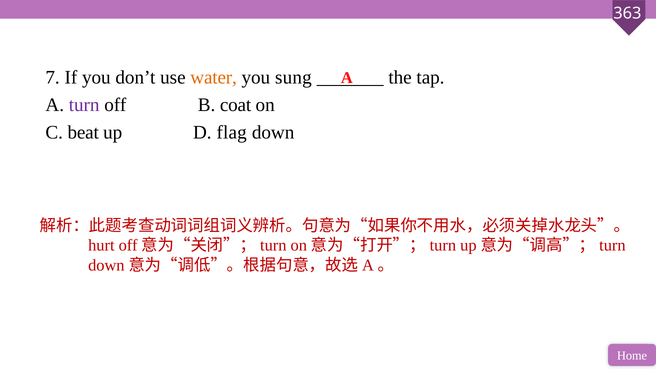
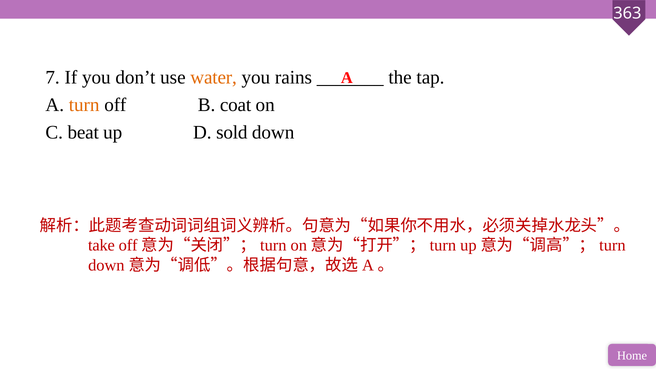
sung: sung -> rains
turn colour: purple -> orange
flag: flag -> sold
hurt: hurt -> take
